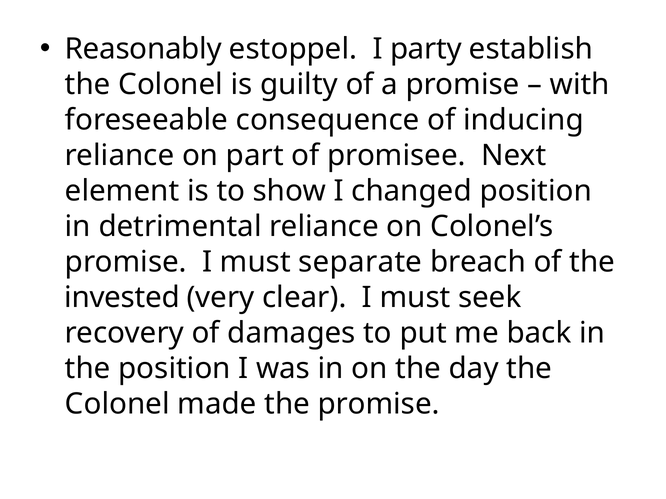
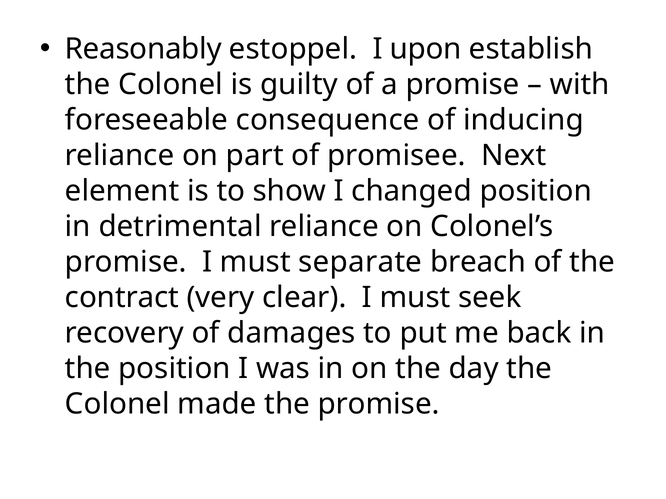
party: party -> upon
invested: invested -> contract
